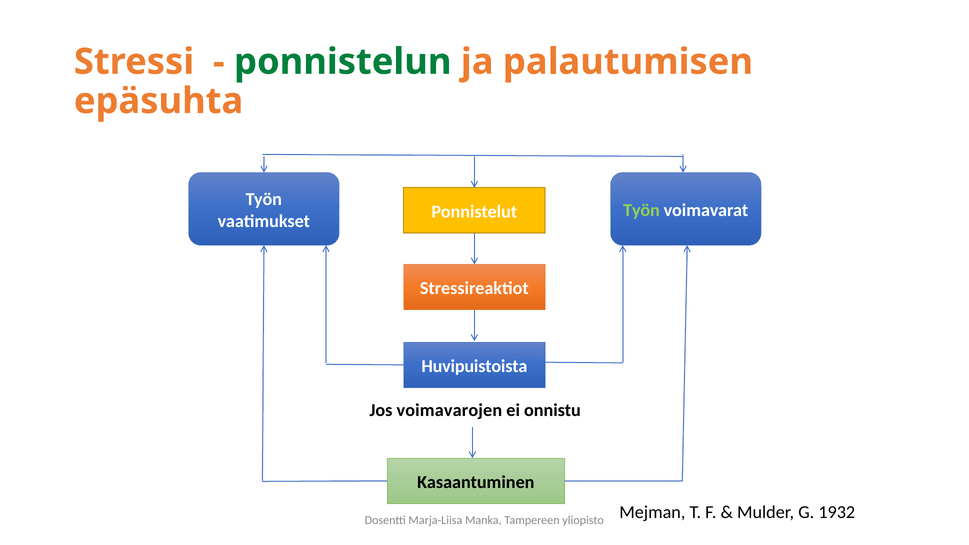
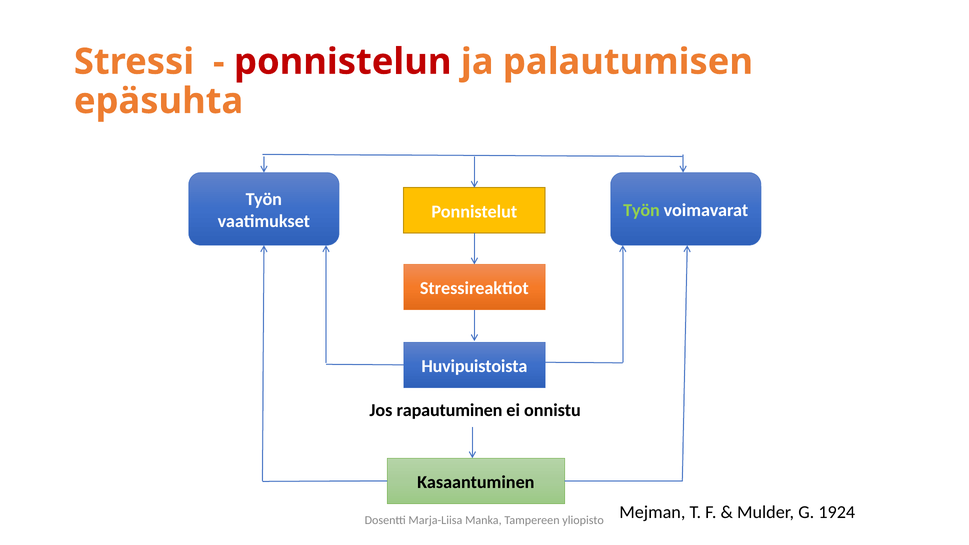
ponnistelun colour: green -> red
voimavarojen: voimavarojen -> rapautuminen
1932: 1932 -> 1924
